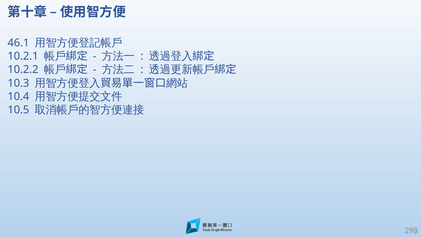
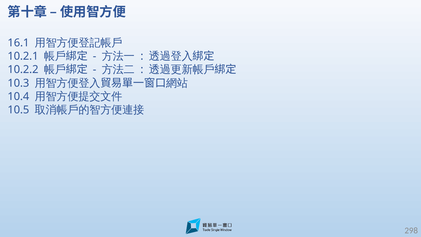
46.1: 46.1 -> 16.1
